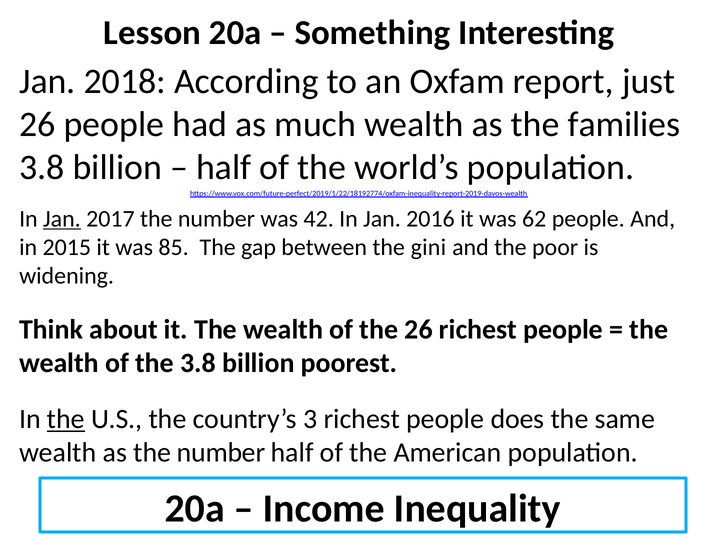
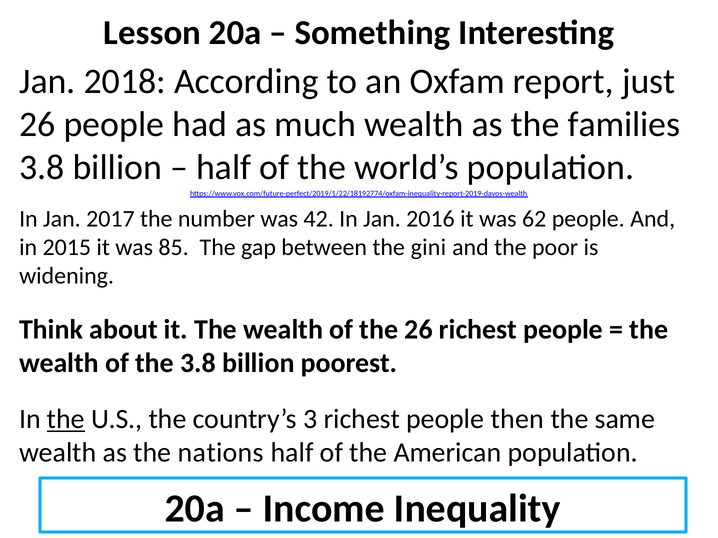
Jan at (62, 219) underline: present -> none
does: does -> then
as the number: number -> nations
